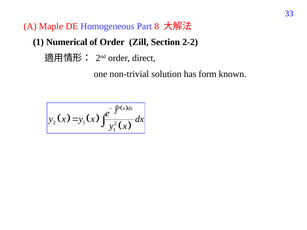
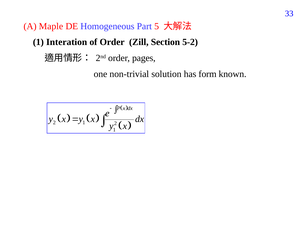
8: 8 -> 5
Numerical: Numerical -> Interation
2-2: 2-2 -> 5-2
direct: direct -> pages
